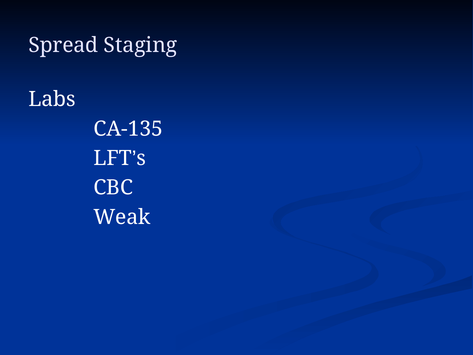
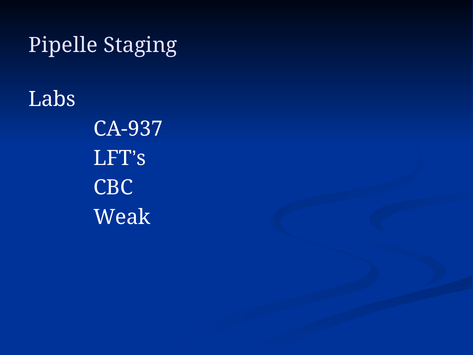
Spread: Spread -> Pipelle
CA-135: CA-135 -> CA-937
